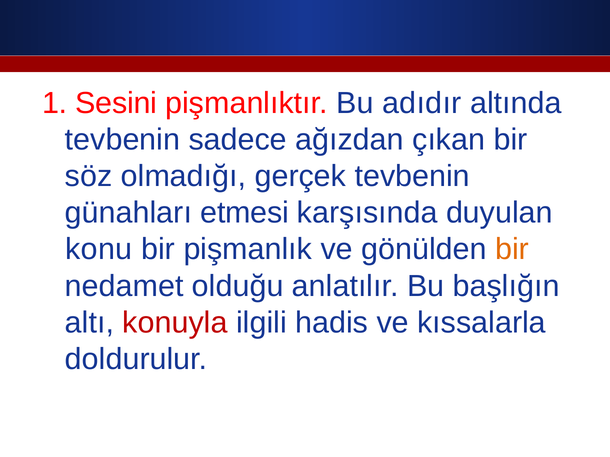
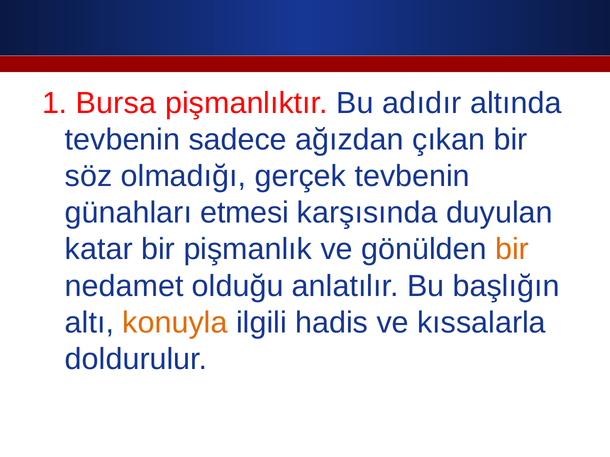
Sesini: Sesini -> Bursa
konu: konu -> katar
konuyla colour: red -> orange
